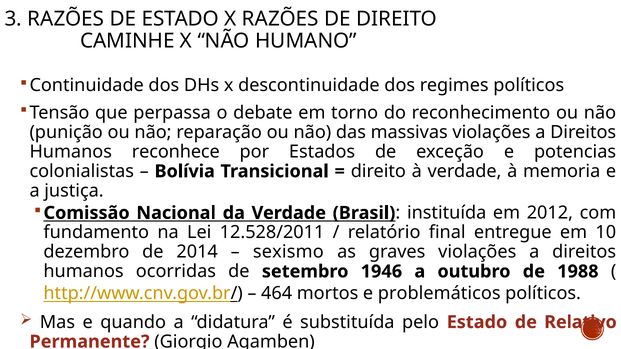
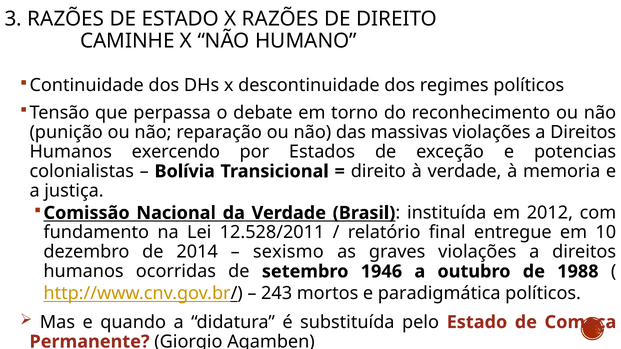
reconhece: reconhece -> exercendo
464: 464 -> 243
problemáticos: problemáticos -> paradigmática
Relativo: Relativo -> Começa
